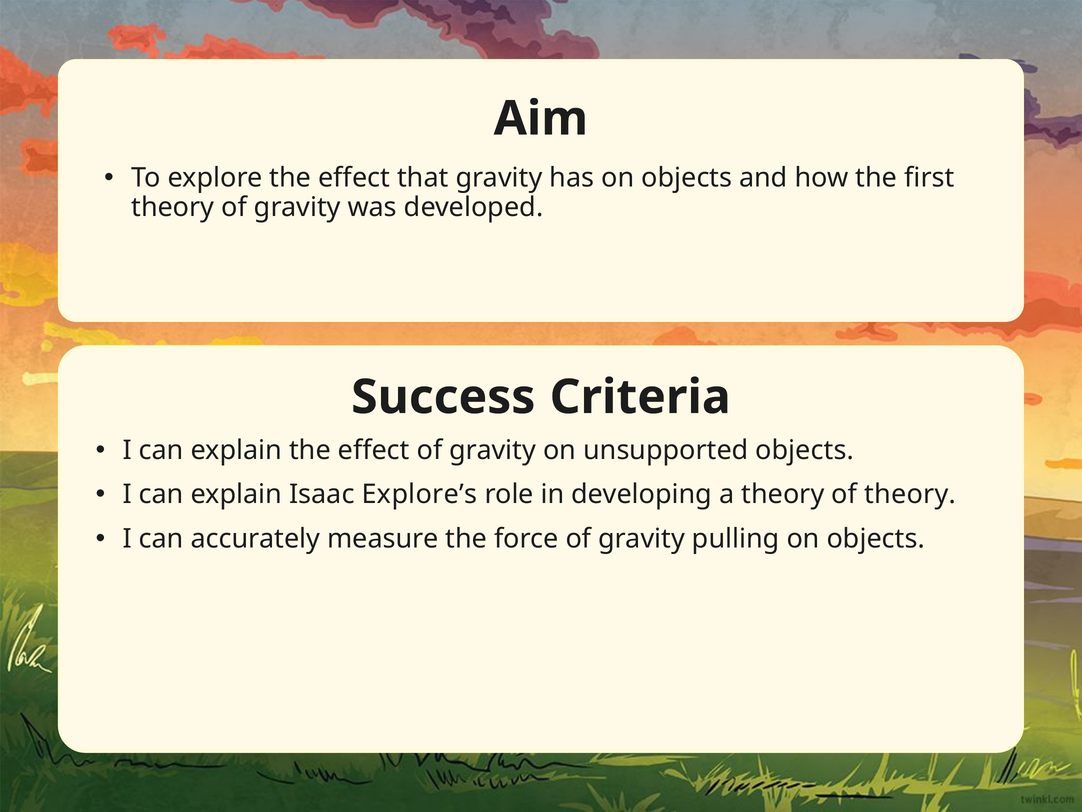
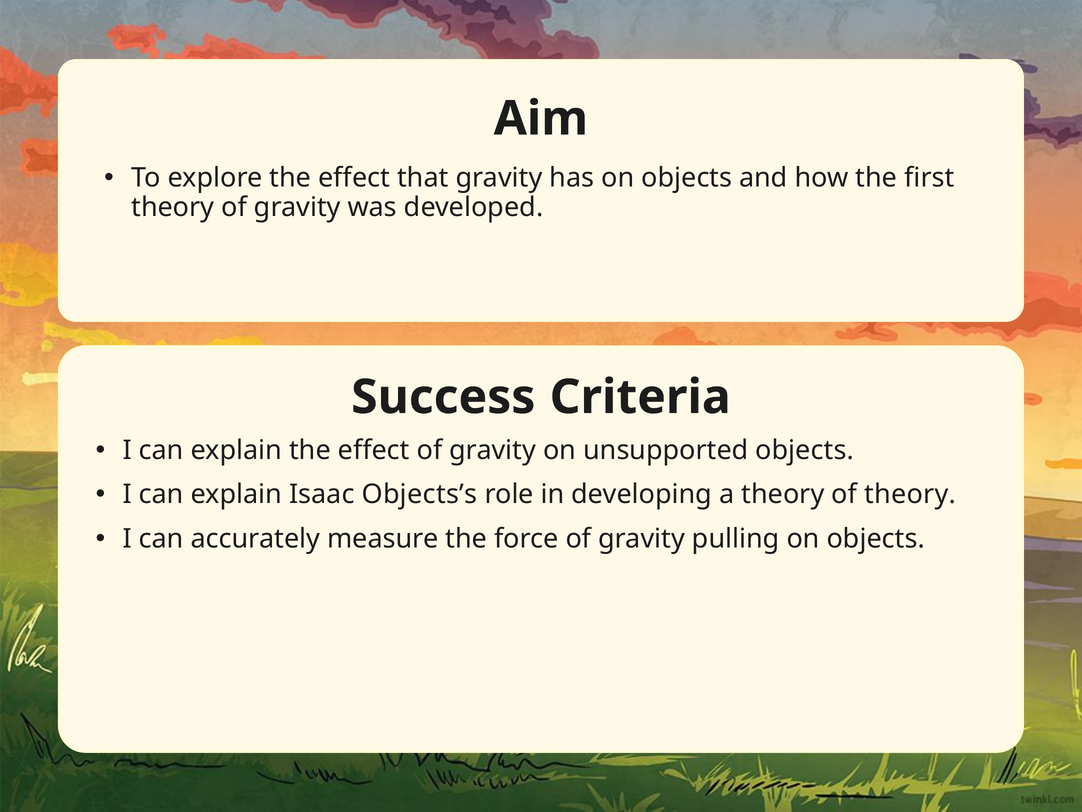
Explore’s: Explore’s -> Objects’s
